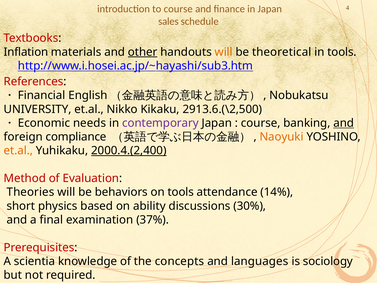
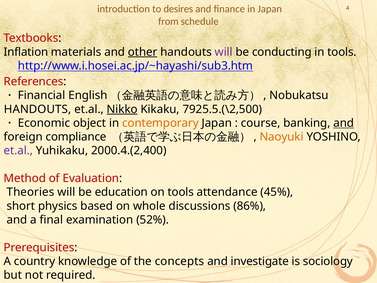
to course: course -> desires
sales: sales -> from
will at (224, 52) colour: orange -> purple
theoretical: theoretical -> conducting
UNIVERSITY at (38, 109): UNIVERSITY -> HANDOUTS
Nikko underline: none -> present
2913.6.(\2,500: 2913.6.(\2,500 -> 7925.5.(\2,500
needs: needs -> object
contemporary colour: purple -> orange
et.al at (18, 151) colour: orange -> purple
2000.4.(2,400 underline: present -> none
behaviors: behaviors -> education
14%: 14% -> 45%
ability: ability -> whole
30%: 30% -> 86%
37%: 37% -> 52%
scientia: scientia -> country
languages: languages -> investigate
